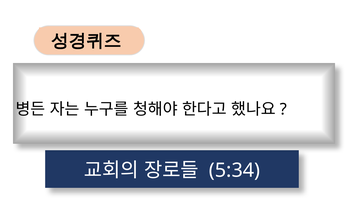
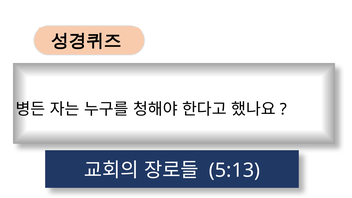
5:34: 5:34 -> 5:13
